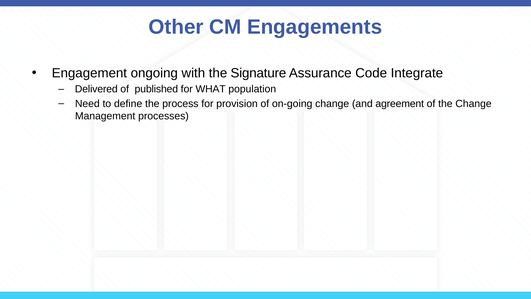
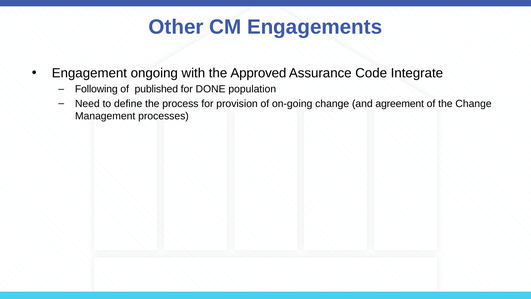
Signature: Signature -> Approved
Delivered: Delivered -> Following
WHAT: WHAT -> DONE
